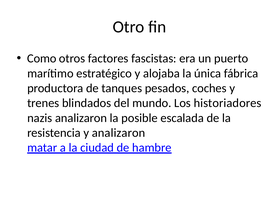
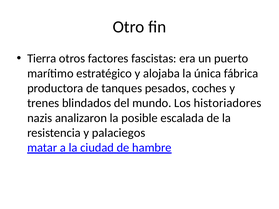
Como: Como -> Tierra
y analizaron: analizaron -> palaciegos
